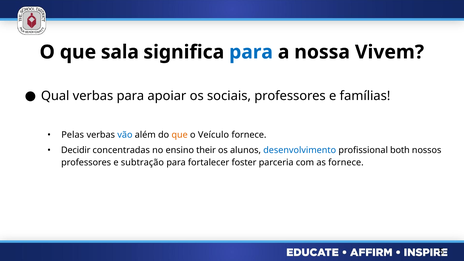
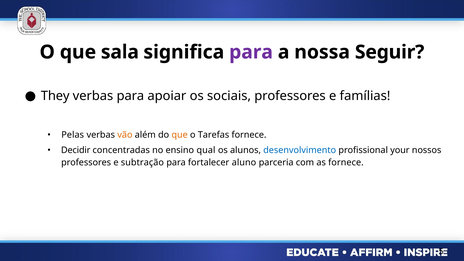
para at (251, 52) colour: blue -> purple
Vivem: Vivem -> Seguir
Qual: Qual -> They
vão colour: blue -> orange
Veículo: Veículo -> Tarefas
their: their -> qual
both: both -> your
foster: foster -> aluno
